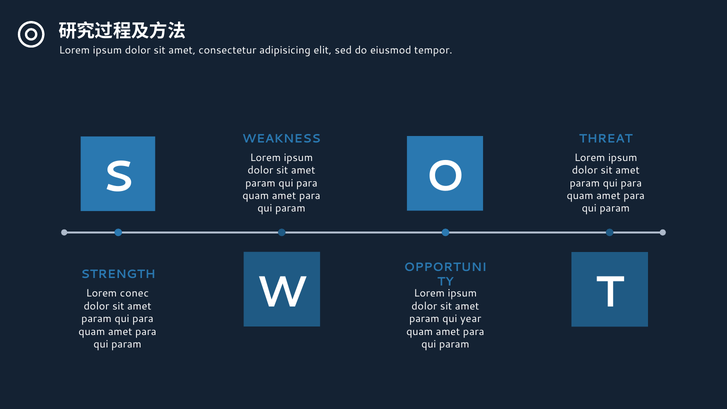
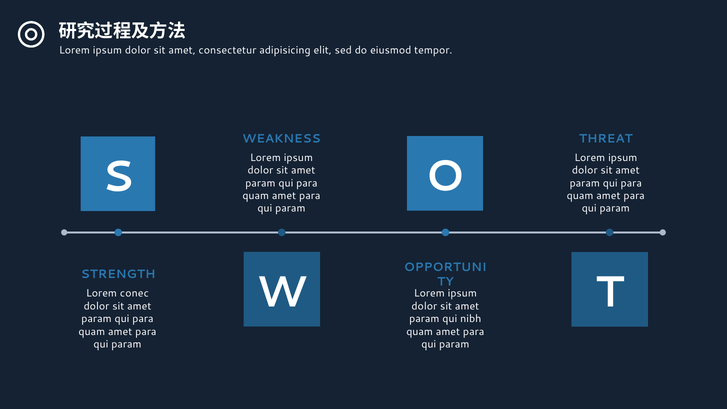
year: year -> nibh
